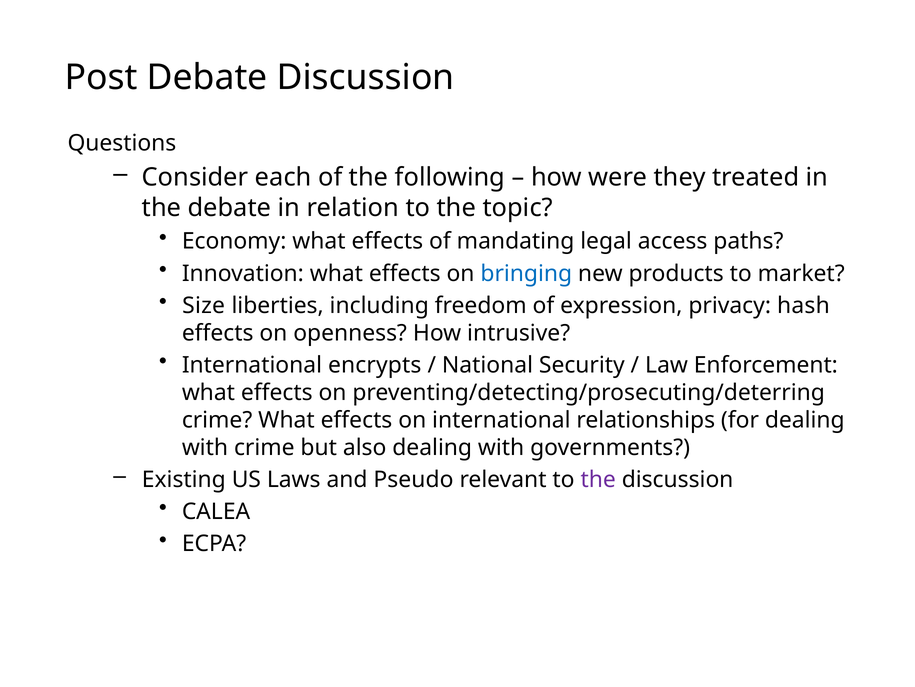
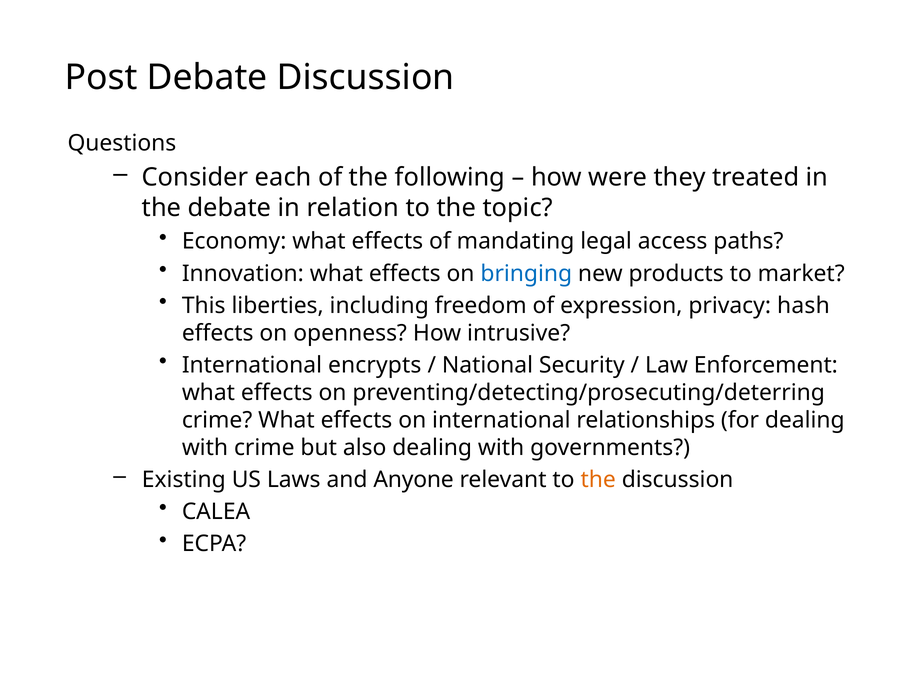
Size: Size -> This
Pseudo: Pseudo -> Anyone
the at (598, 479) colour: purple -> orange
